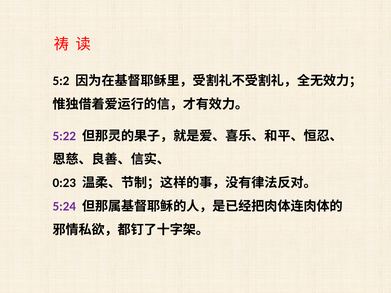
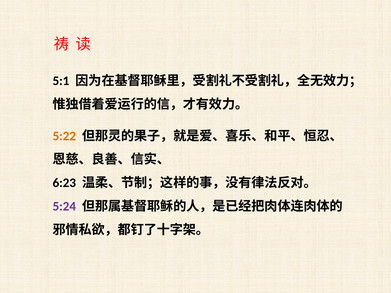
5:2: 5:2 -> 5:1
5:22 colour: purple -> orange
0:23: 0:23 -> 6:23
